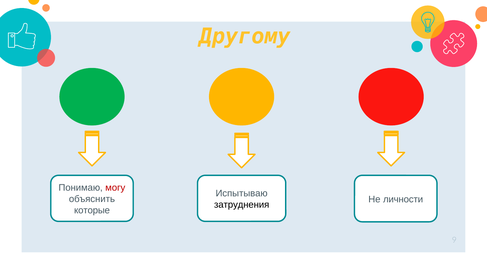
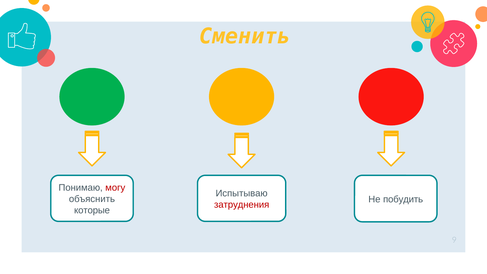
Другому: Другому -> Сменить
личности: личности -> побудить
затруднения colour: black -> red
